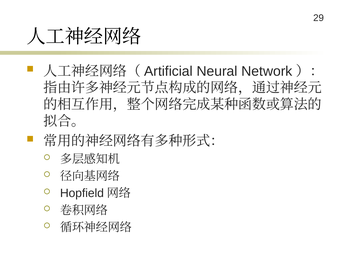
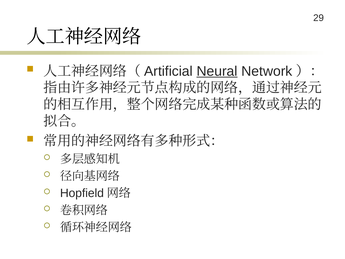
Neural underline: none -> present
